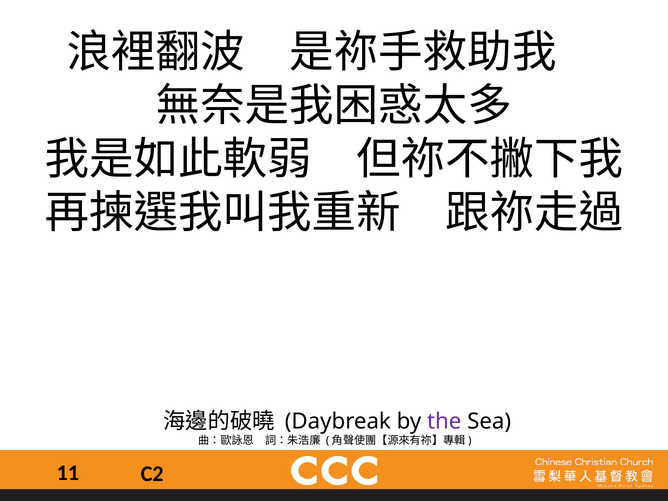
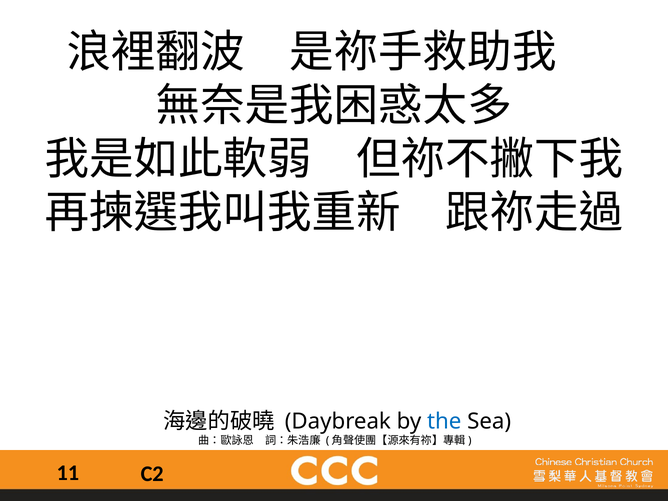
the colour: purple -> blue
